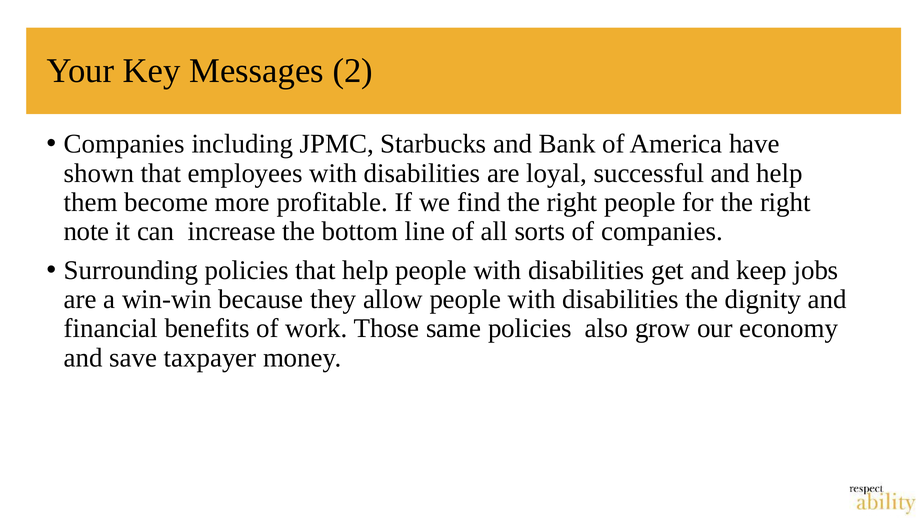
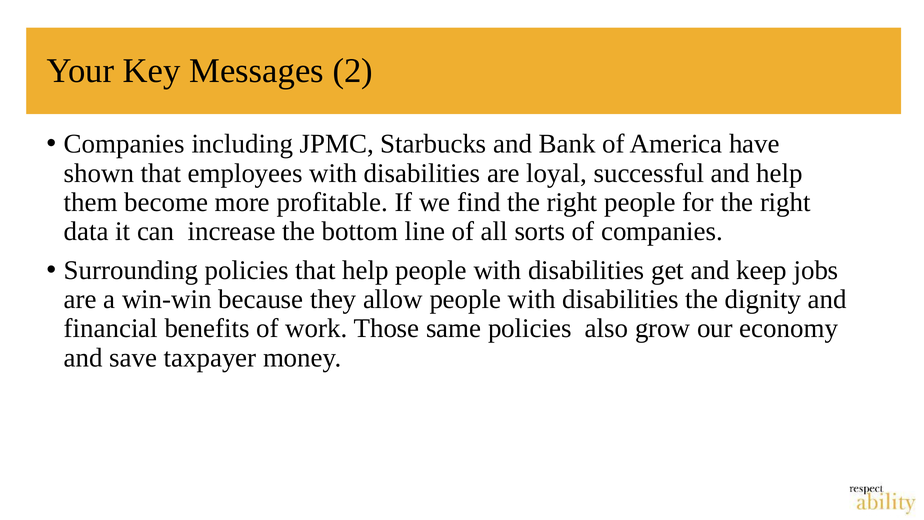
note: note -> data
